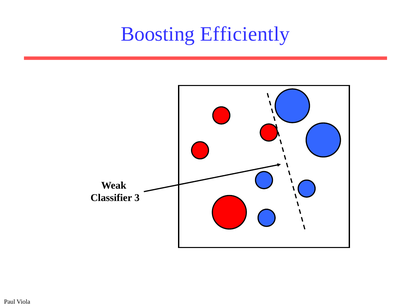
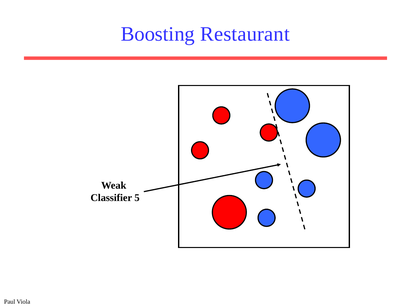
Efficiently: Efficiently -> Restaurant
3: 3 -> 5
